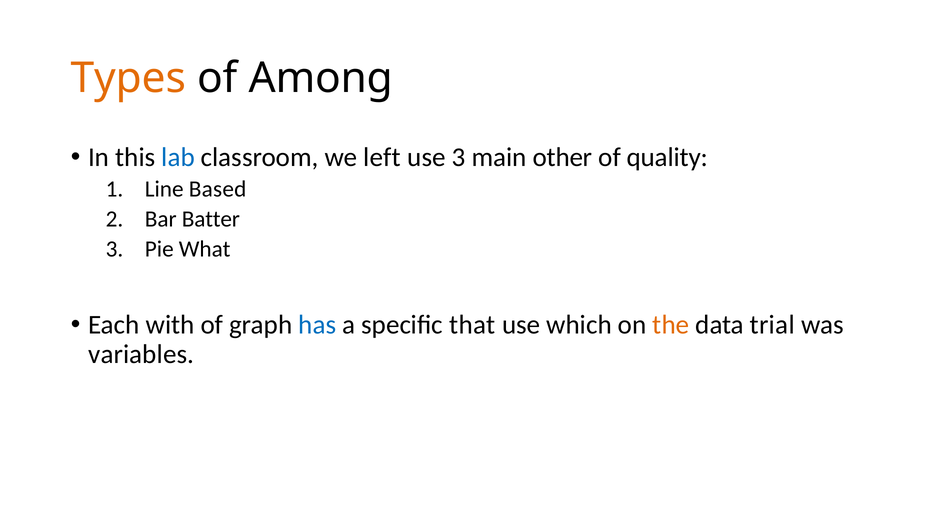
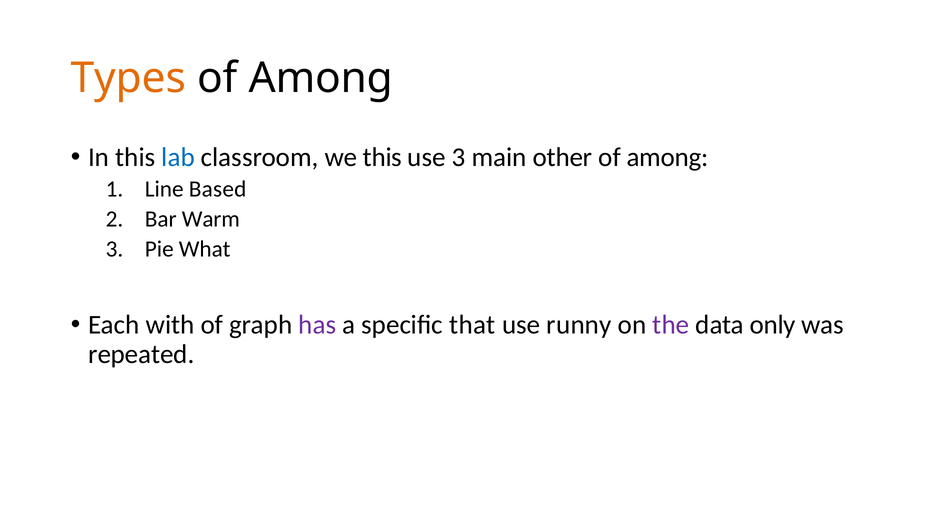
we left: left -> this
quality at (667, 157): quality -> among
Batter: Batter -> Warm
has colour: blue -> purple
which: which -> runny
the colour: orange -> purple
trial: trial -> only
variables: variables -> repeated
